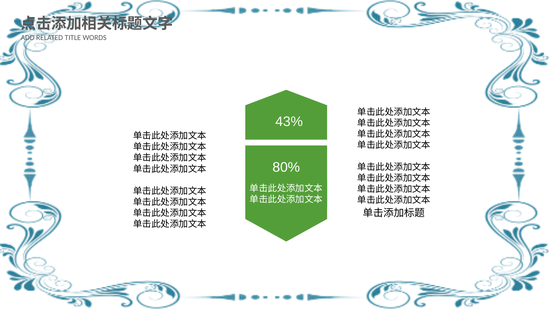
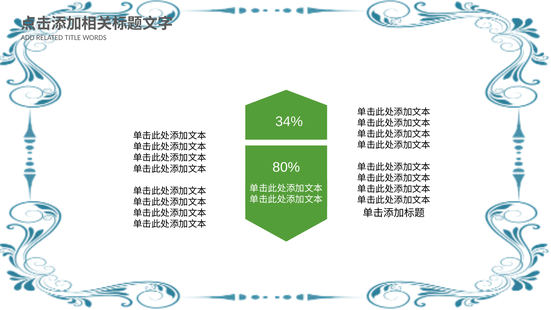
43%: 43% -> 34%
